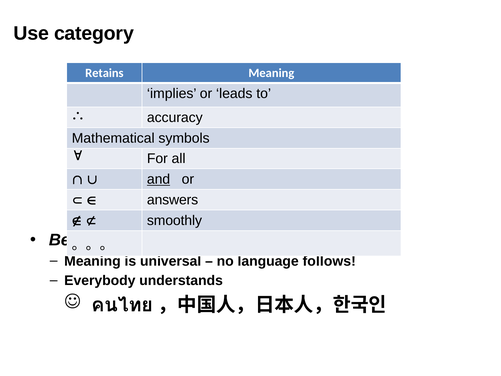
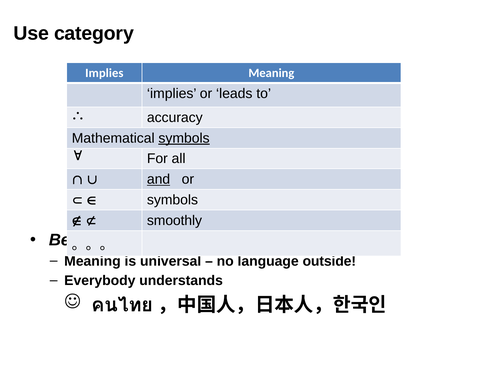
Retains at (104, 73): Retains -> Implies
symbols at (184, 138) underline: none -> present
answers at (173, 200): answers -> symbols
follows: follows -> outside
